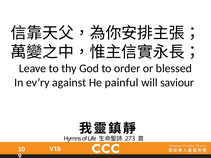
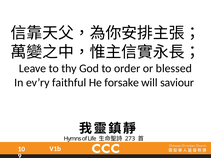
against: against -> faithful
painful: painful -> forsake
